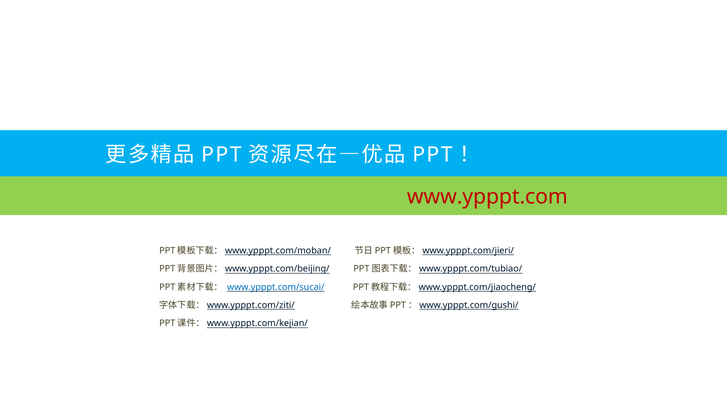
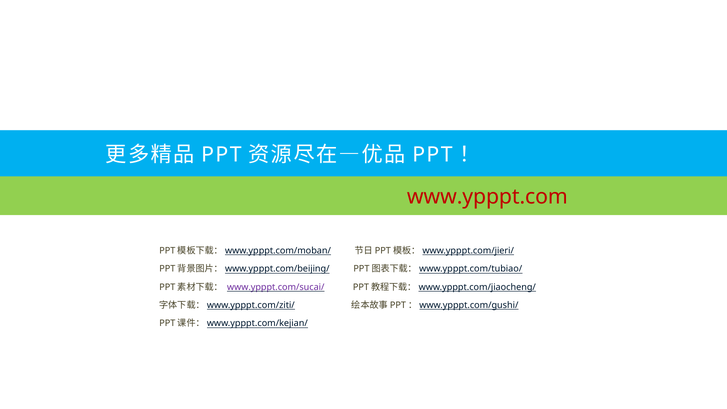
www.ypppt.com/sucai/ colour: blue -> purple
